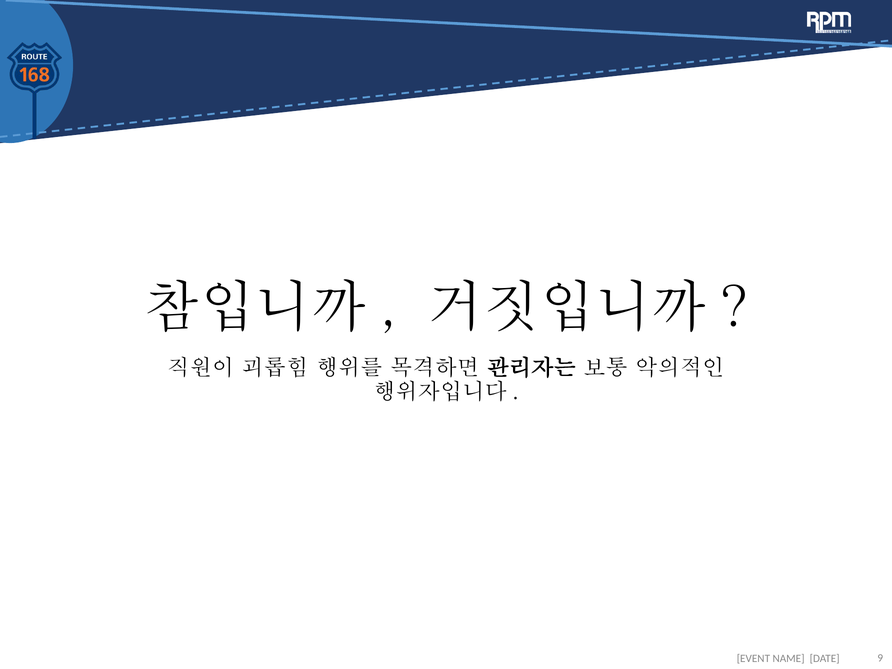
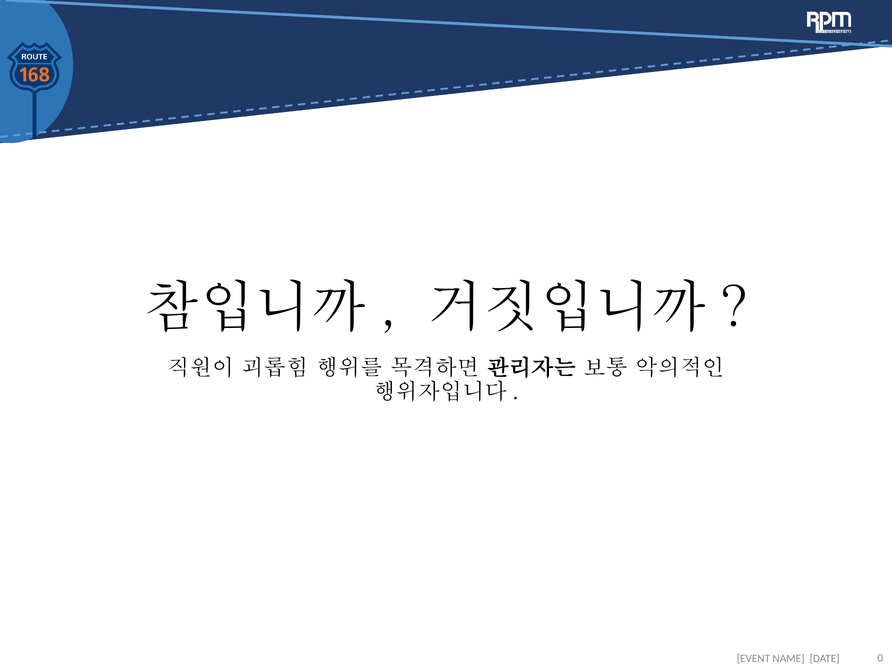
9: 9 -> 0
